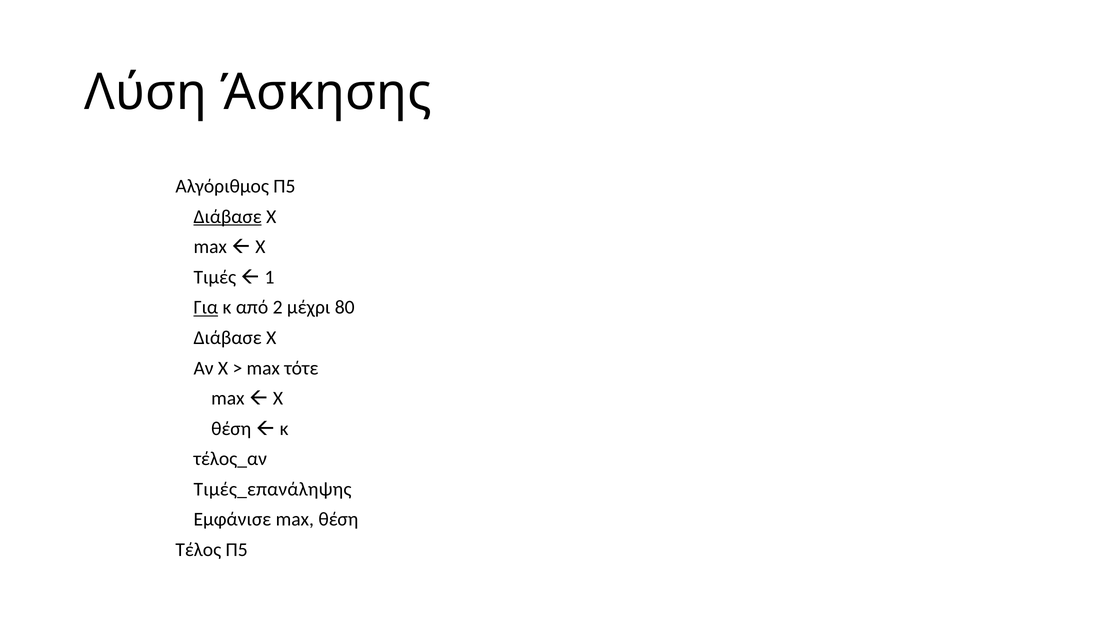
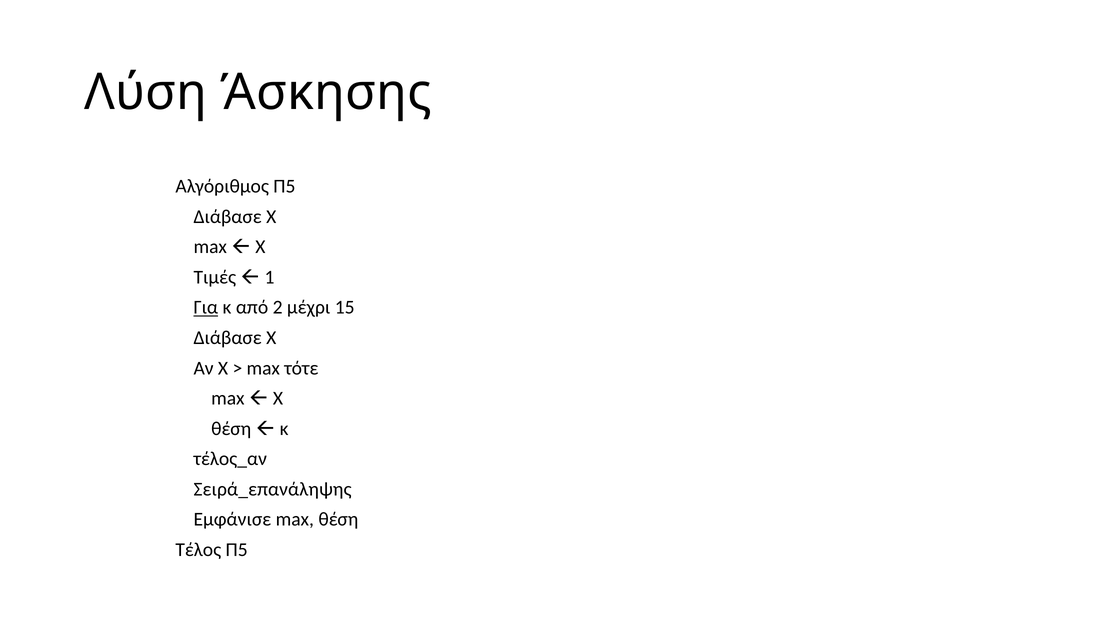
Διάβασε at (228, 217) underline: present -> none
80: 80 -> 15
Τιμές_επανάληψης: Τιμές_επανάληψης -> Σειρά_επανάληψης
